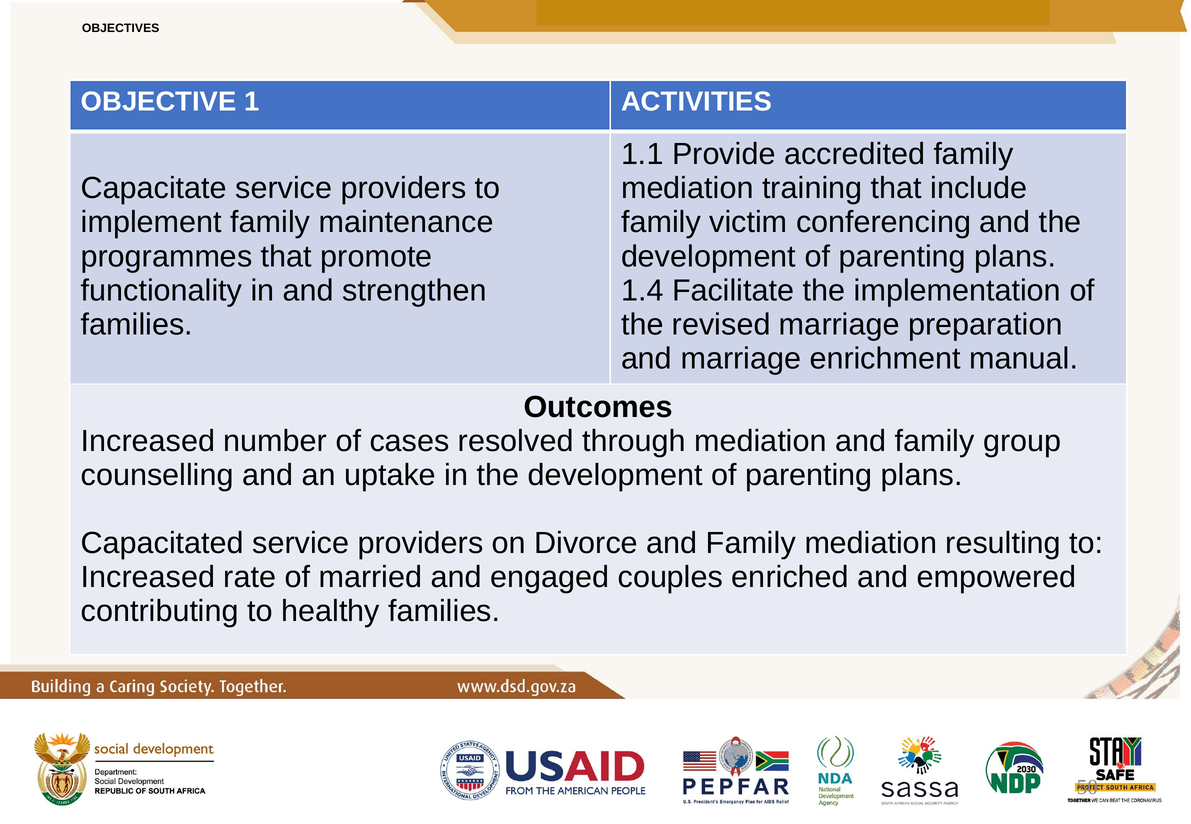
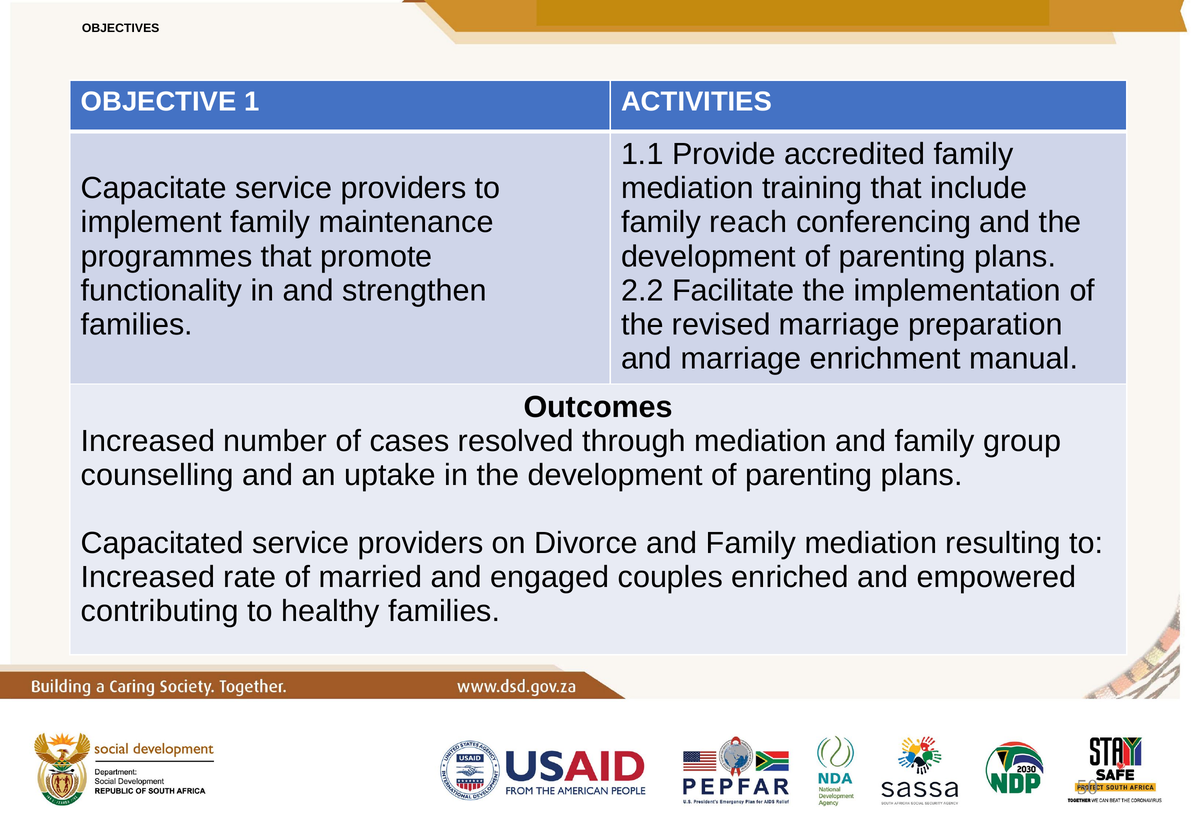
victim: victim -> reach
1.4: 1.4 -> 2.2
